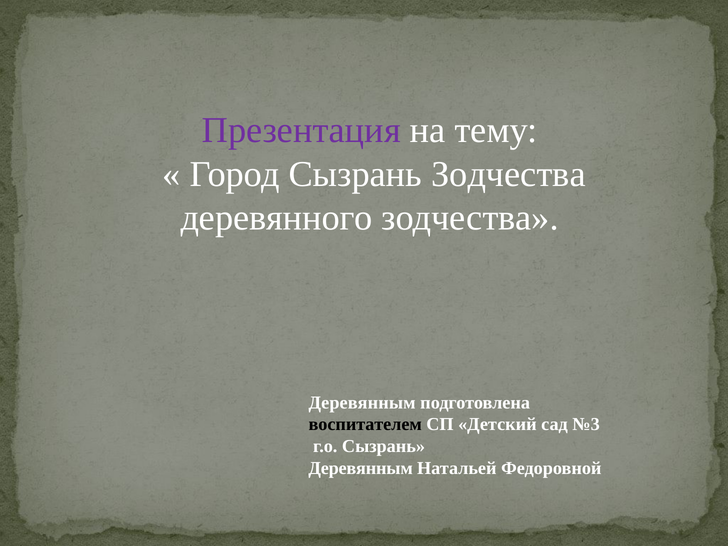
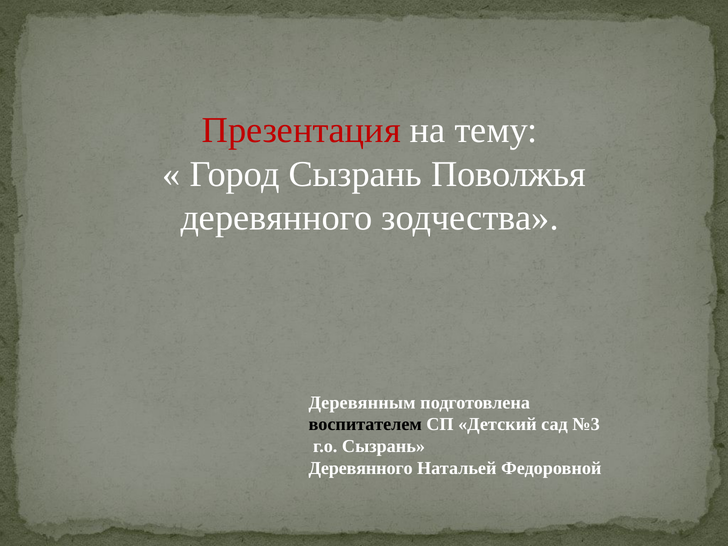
Презентация colour: purple -> red
Сызрань Зодчества: Зодчества -> Поволжья
Деревянным at (361, 468): Деревянным -> Деревянного
